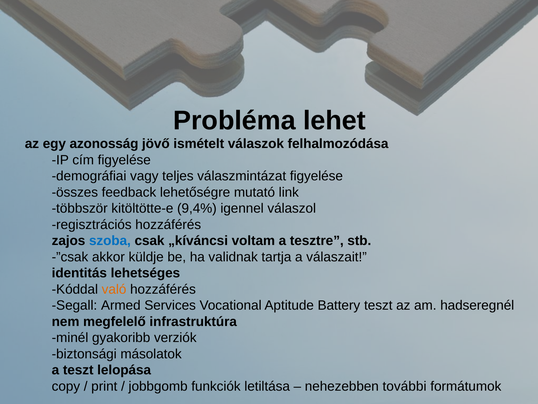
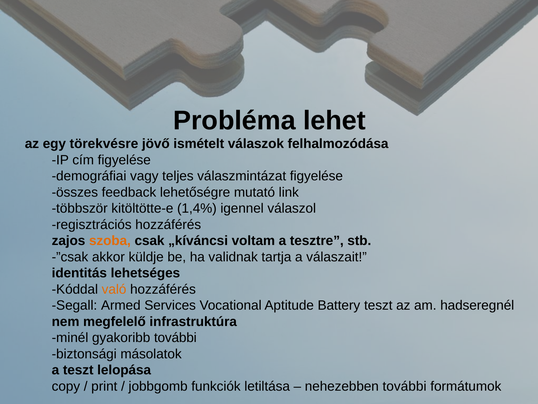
azonosság: azonosság -> törekvésre
9,4%: 9,4% -> 1,4%
szoba colour: blue -> orange
gyakoribb verziók: verziók -> további
